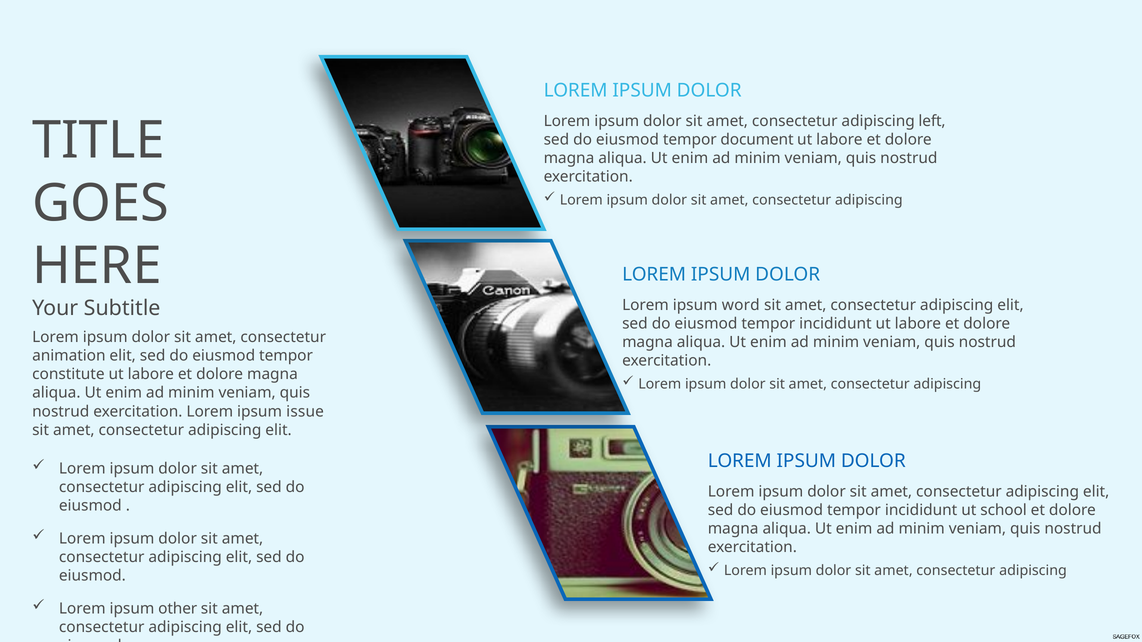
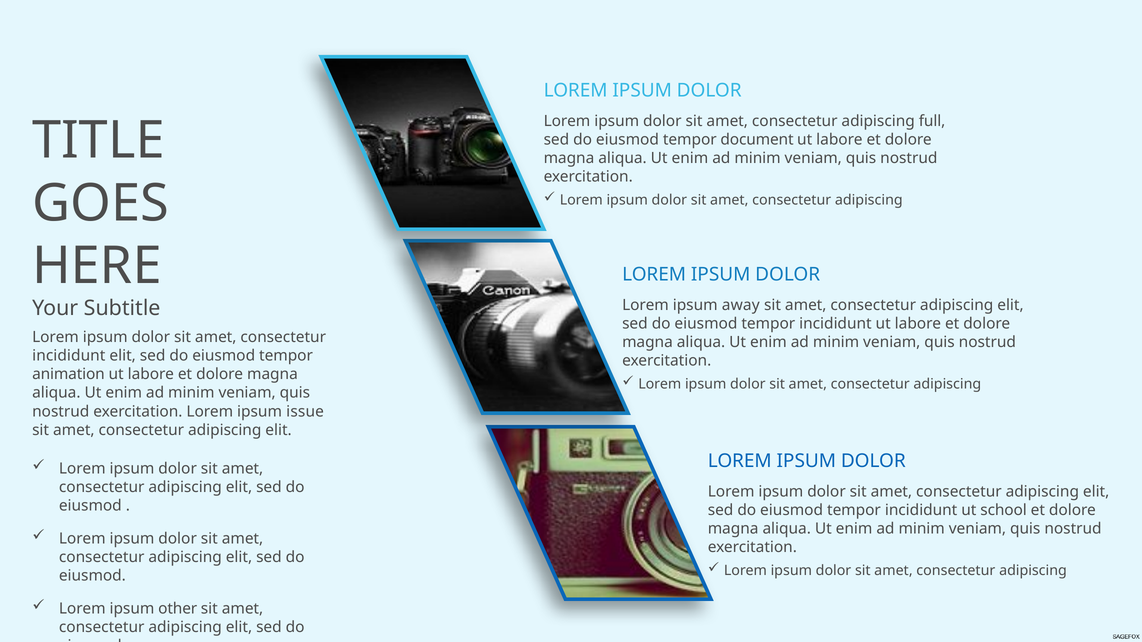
left: left -> full
word: word -> away
animation at (69, 356): animation -> incididunt
constitute: constitute -> animation
